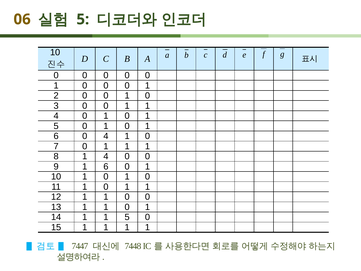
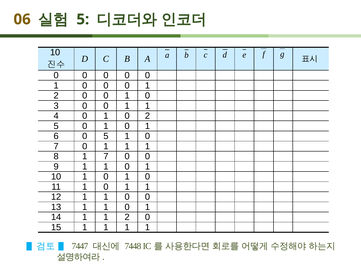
1 at (147, 116): 1 -> 2
0 4: 4 -> 5
8 1 4: 4 -> 7
9 1 6: 6 -> 1
1 1 5: 5 -> 2
